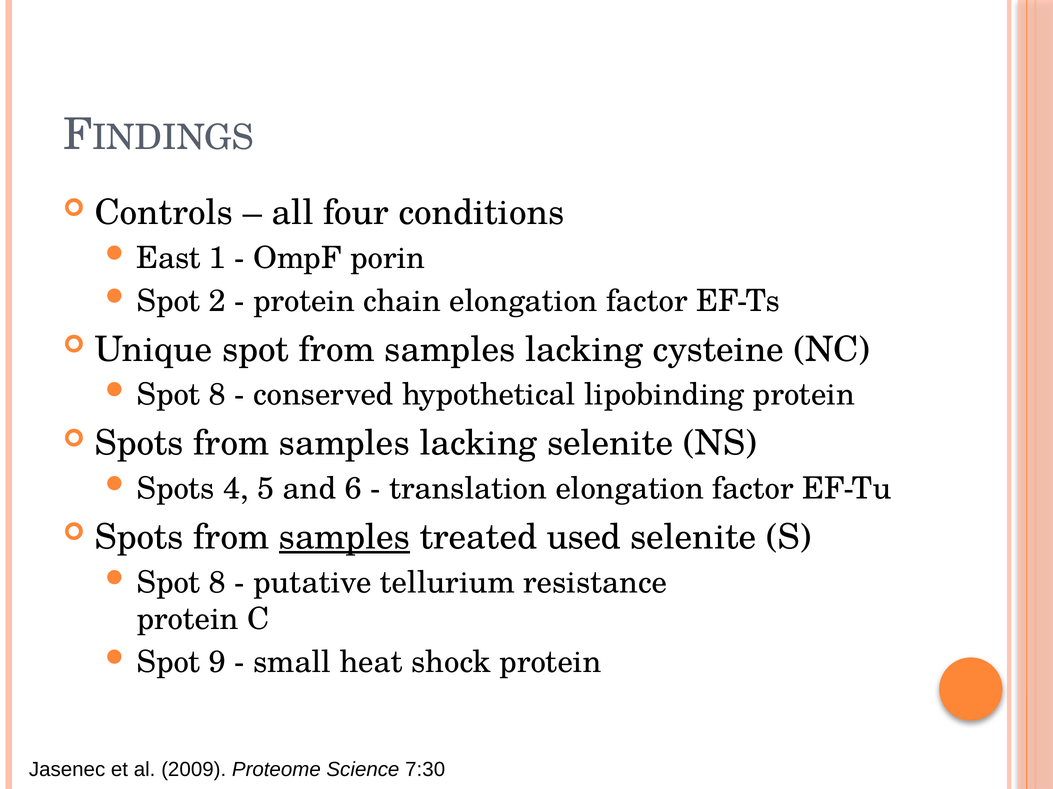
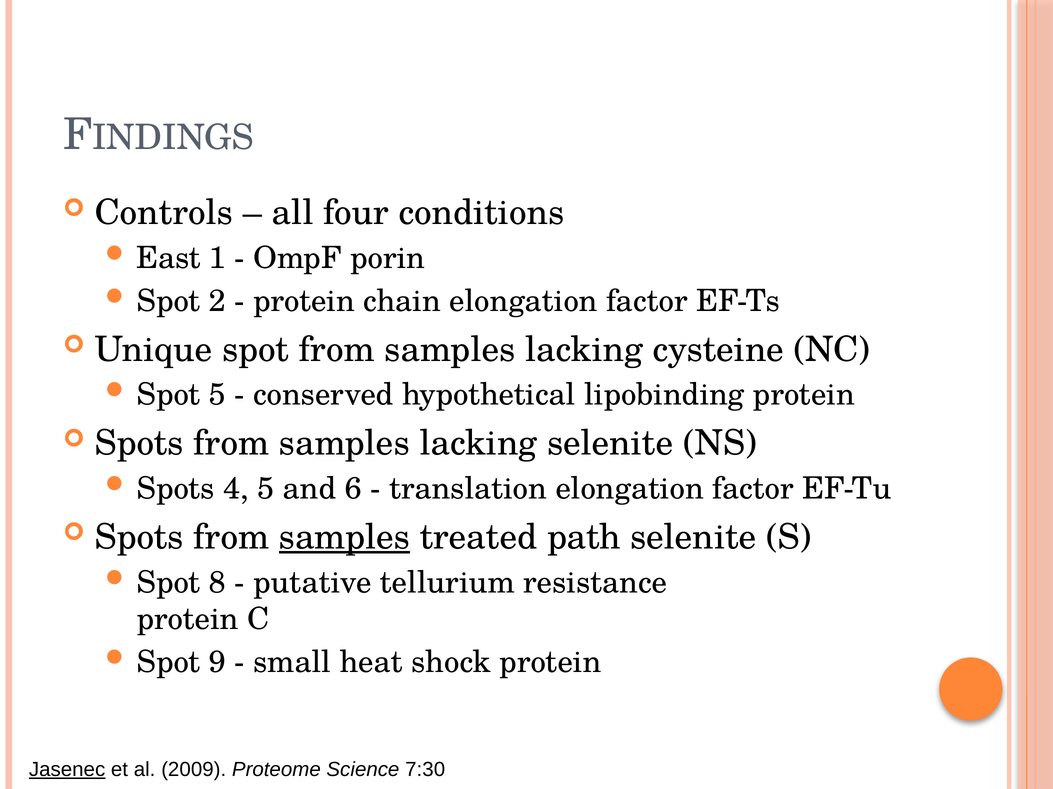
8 at (217, 395): 8 -> 5
used: used -> path
Jasenec underline: none -> present
